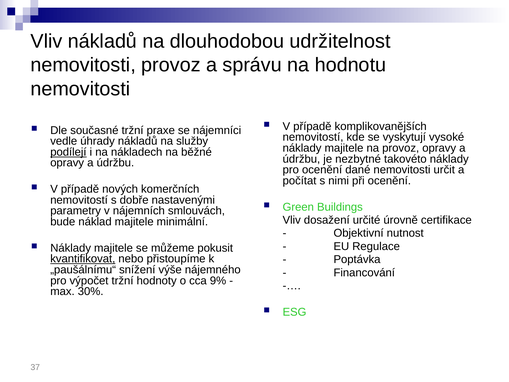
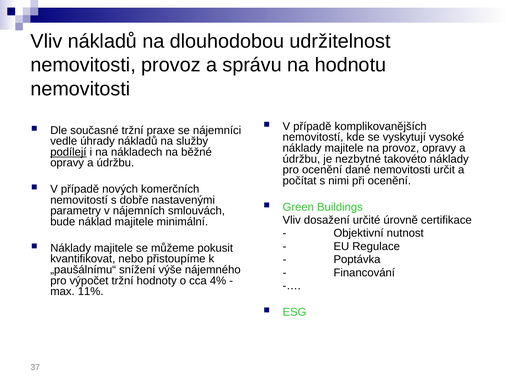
kvantifikovat underline: present -> none
9%: 9% -> 4%
30%: 30% -> 11%
